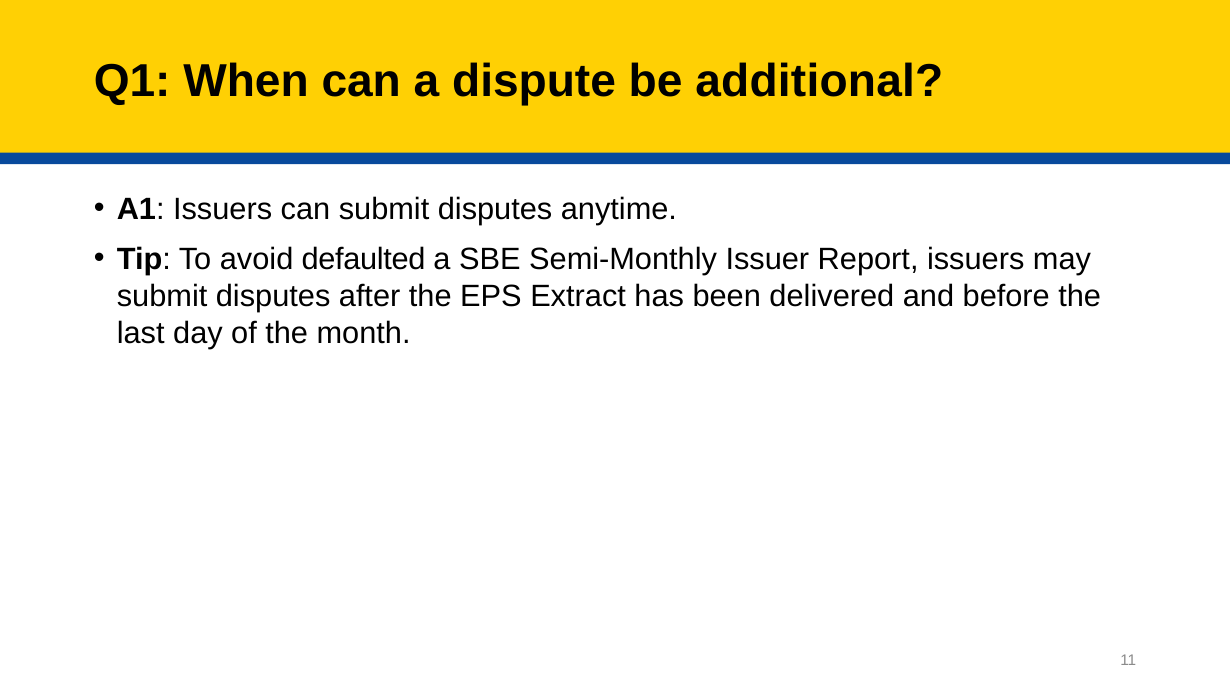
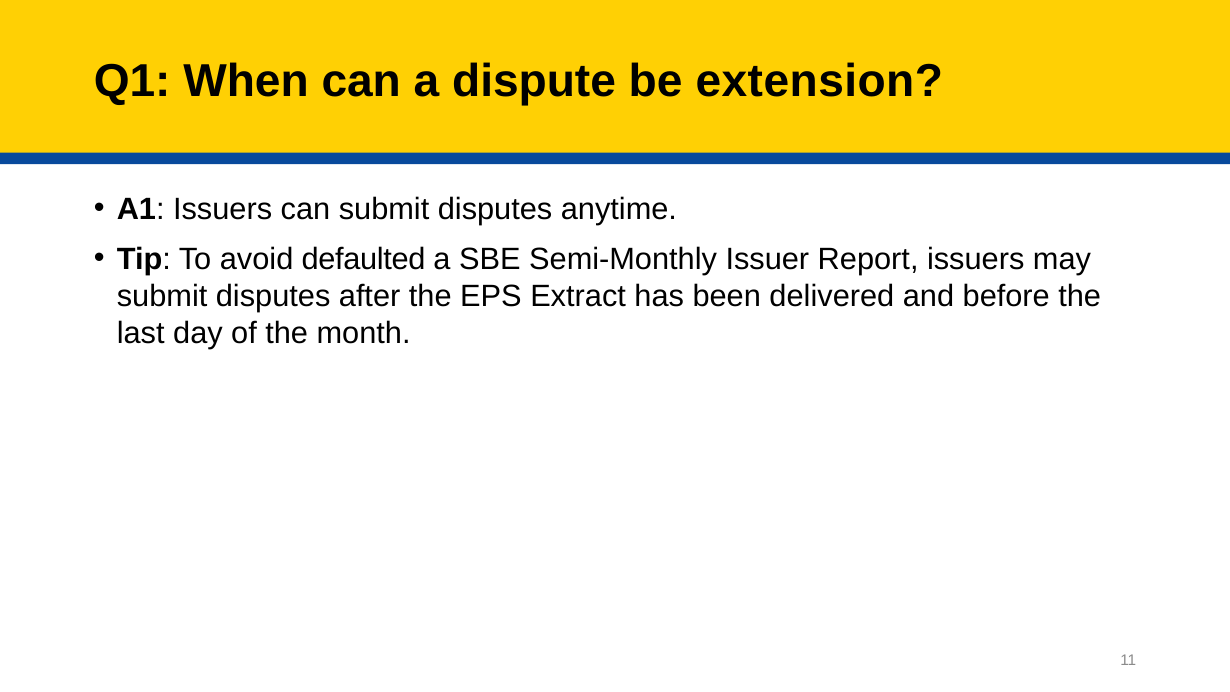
additional: additional -> extension
